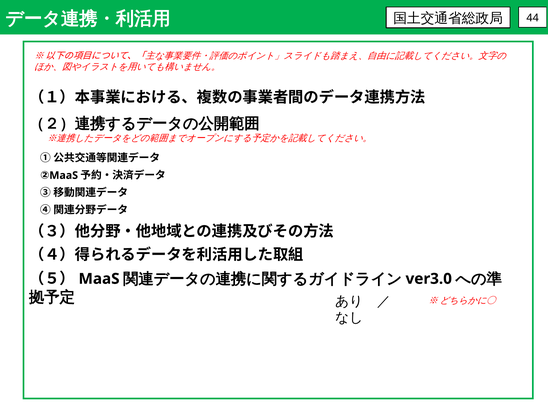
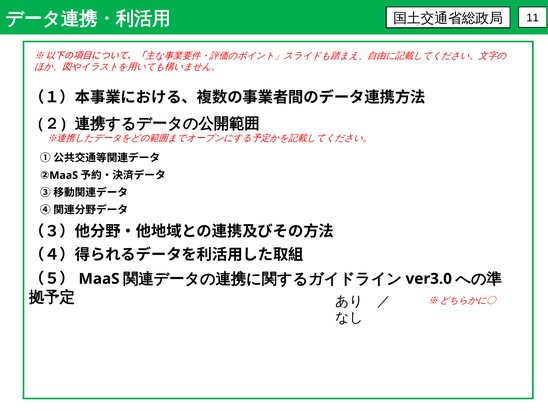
44: 44 -> 11
